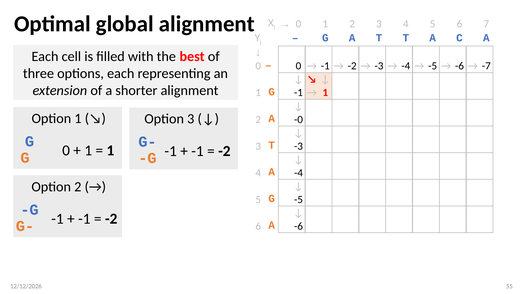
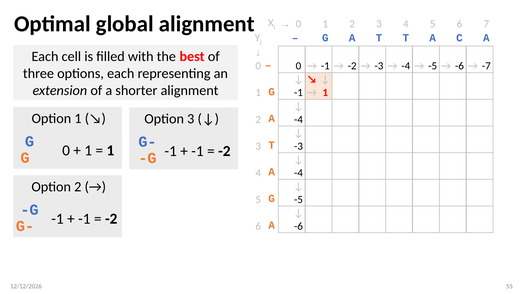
2 A -0: -0 -> -4
